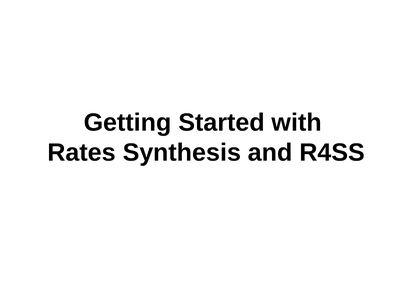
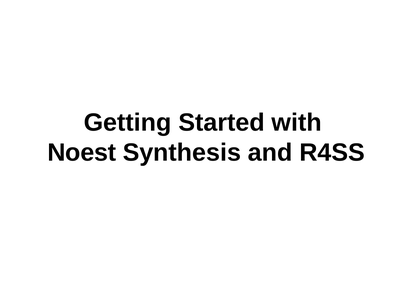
Rates: Rates -> Noest
